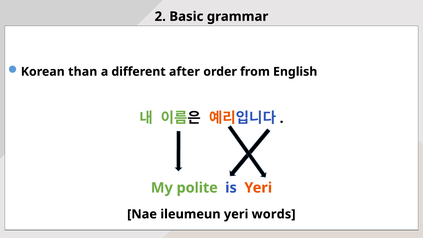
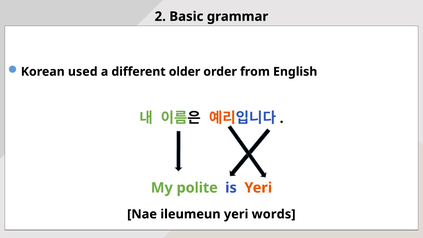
than: than -> used
after: after -> older
